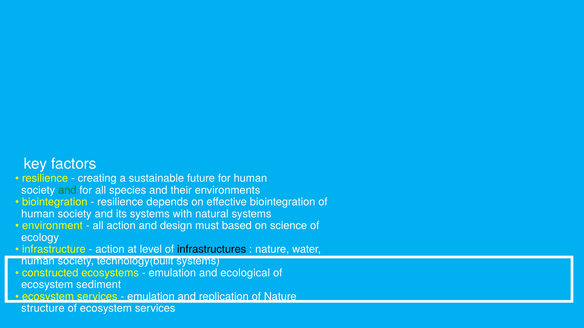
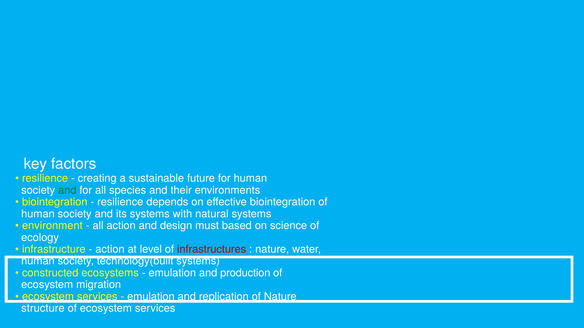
infrastructures colour: black -> red
ecological: ecological -> production
sediment: sediment -> migration
